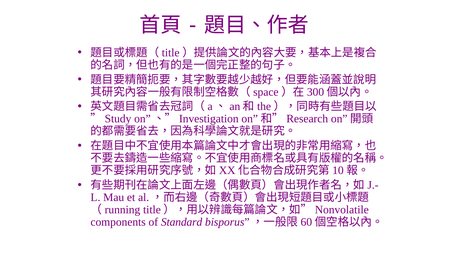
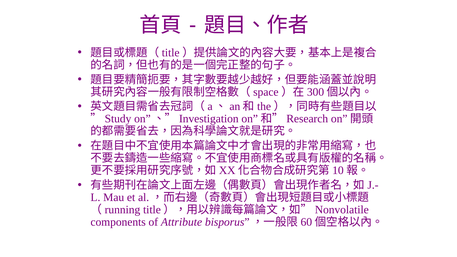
Standard: Standard -> Attribute
